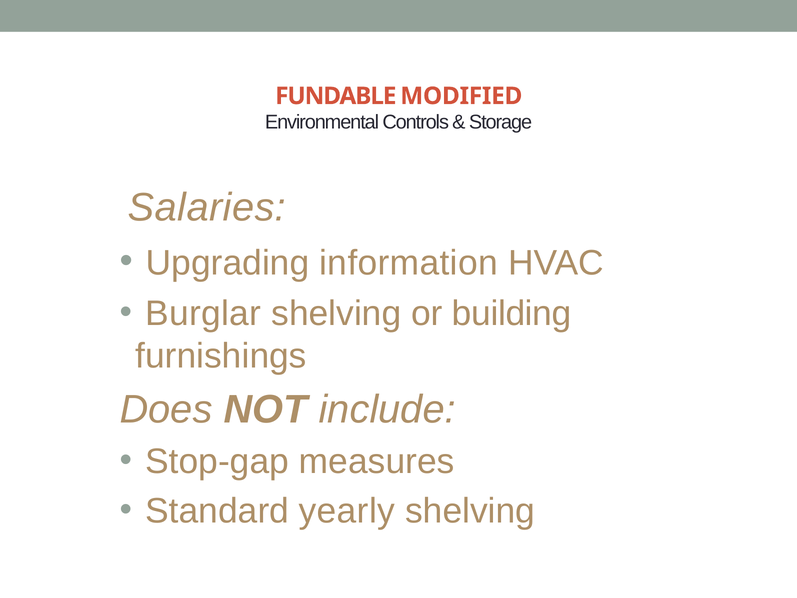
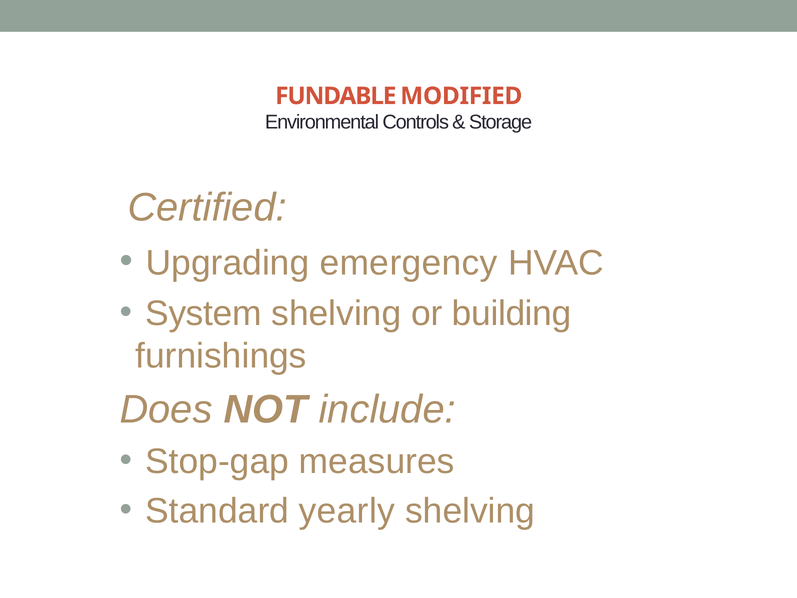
Salaries: Salaries -> Certified
information: information -> emergency
Burglar: Burglar -> System
